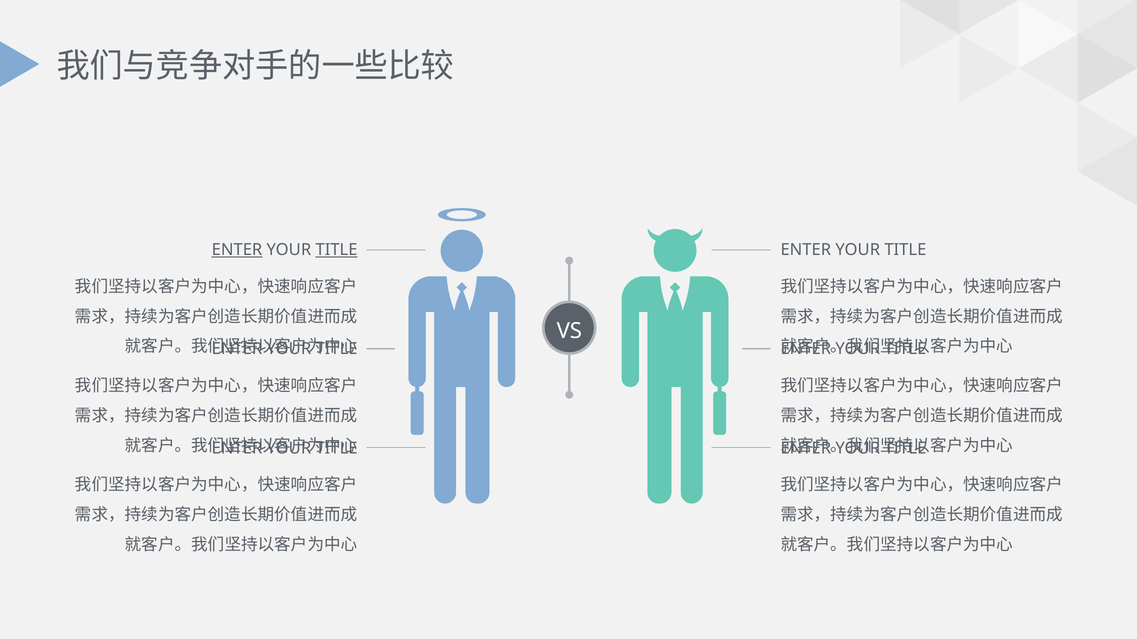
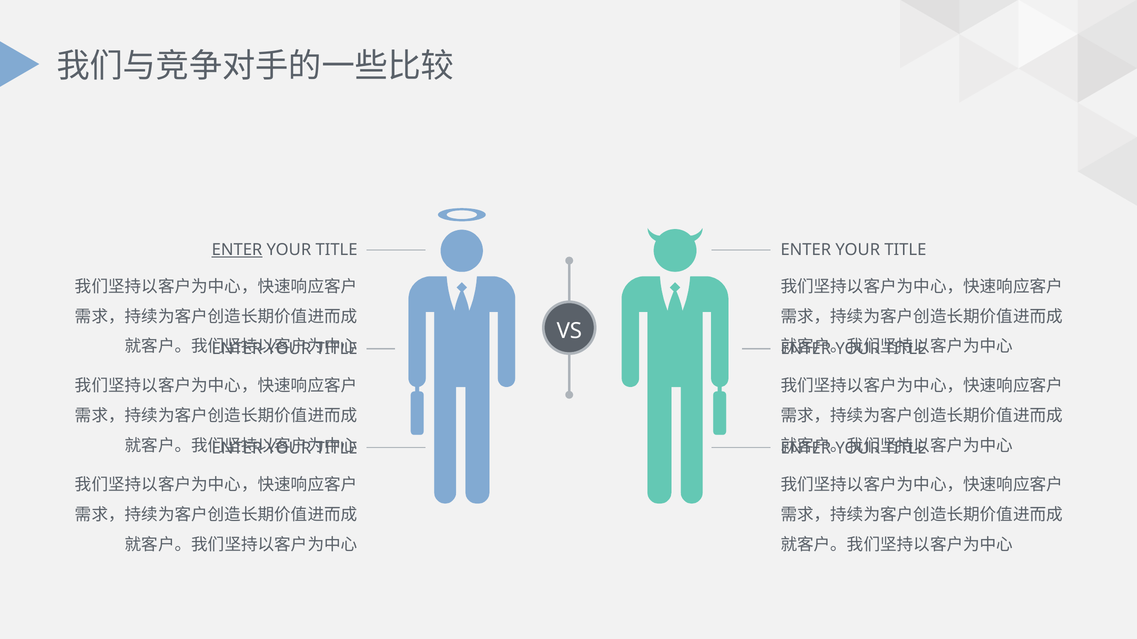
TITLE at (337, 250) underline: present -> none
